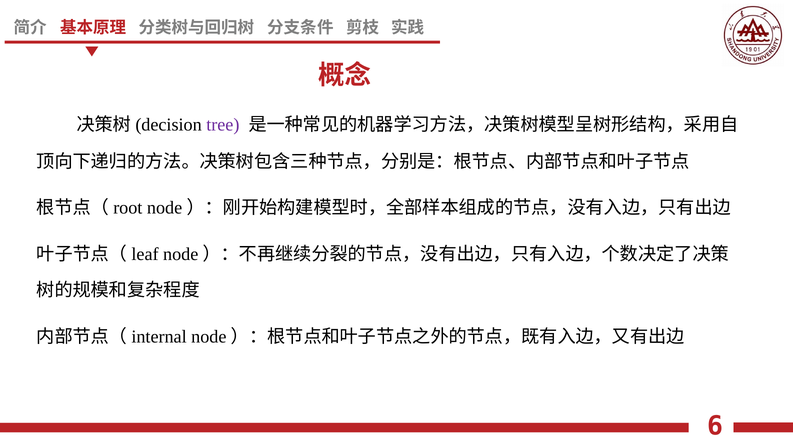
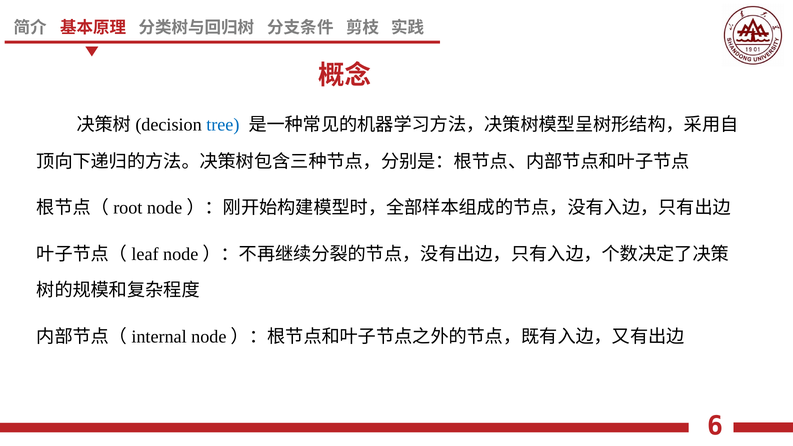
tree colour: purple -> blue
